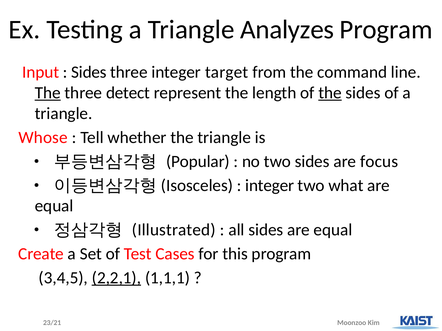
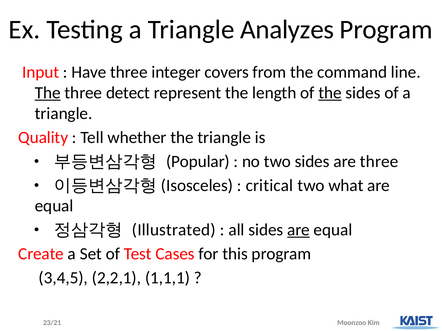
Sides at (89, 72): Sides -> Have
target: target -> covers
Whose: Whose -> Quality
are focus: focus -> three
integer at (270, 186): integer -> critical
are at (298, 230) underline: none -> present
2,2,1 underline: present -> none
